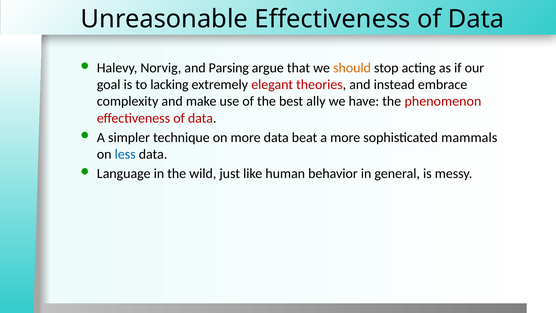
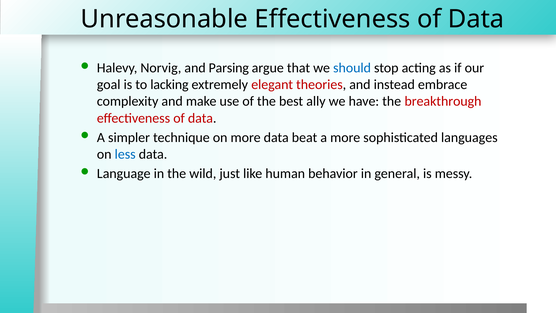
should colour: orange -> blue
phenomenon: phenomenon -> breakthrough
mammals: mammals -> languages
